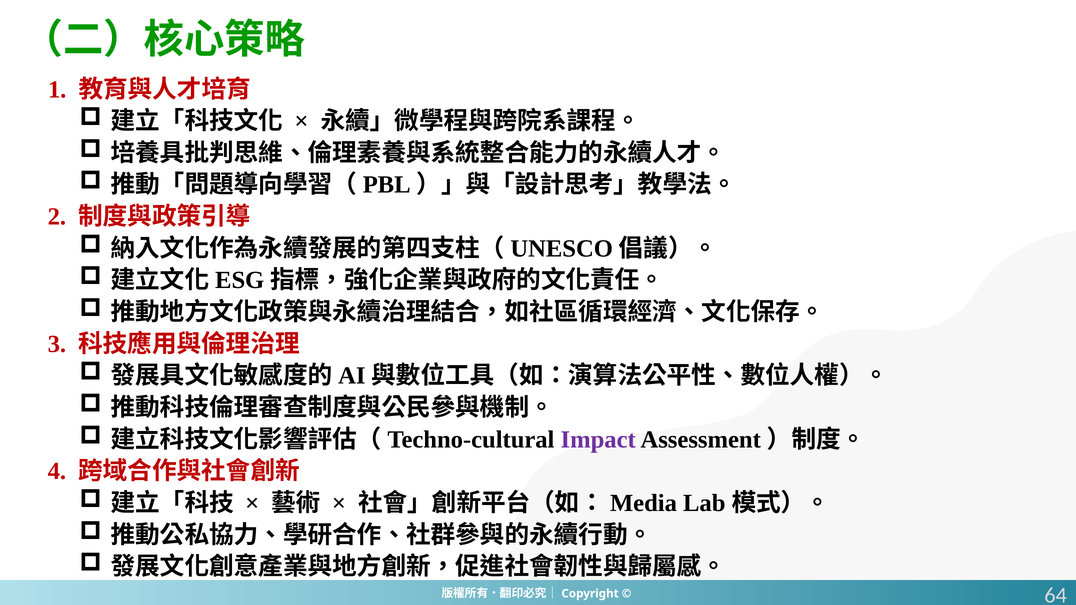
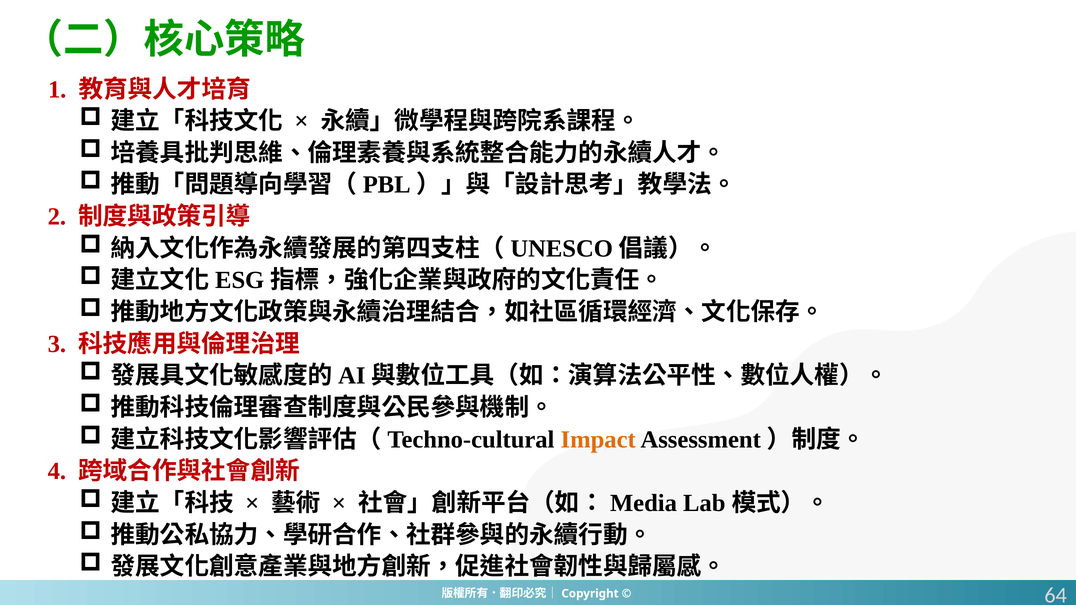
Impact colour: purple -> orange
